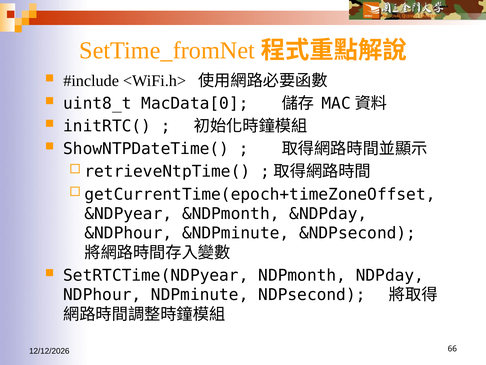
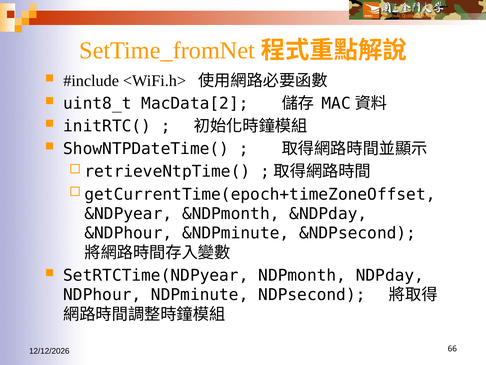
MacData[0: MacData[0 -> MacData[2
